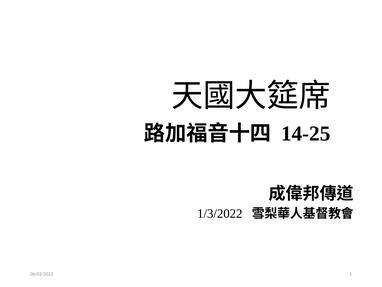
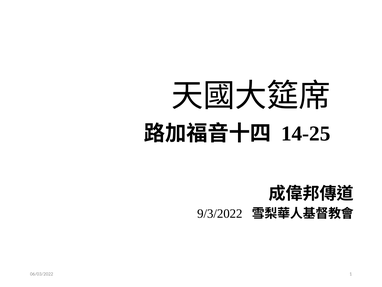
1/3/2022: 1/3/2022 -> 9/3/2022
